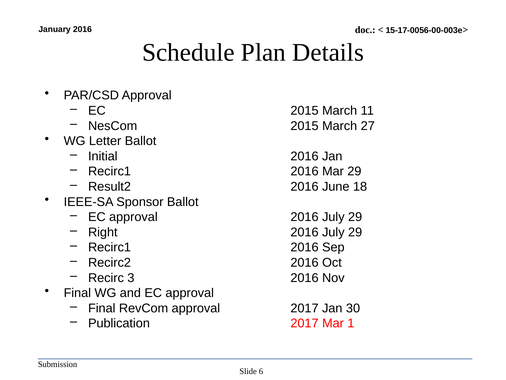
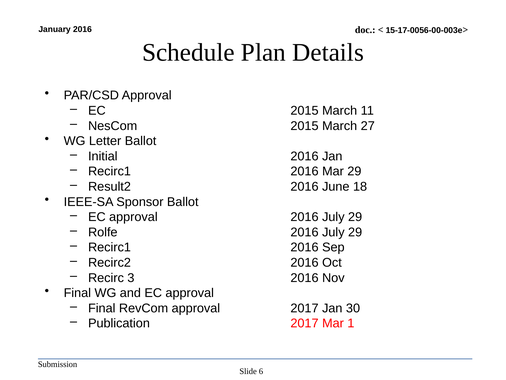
Right: Right -> Rolfe
